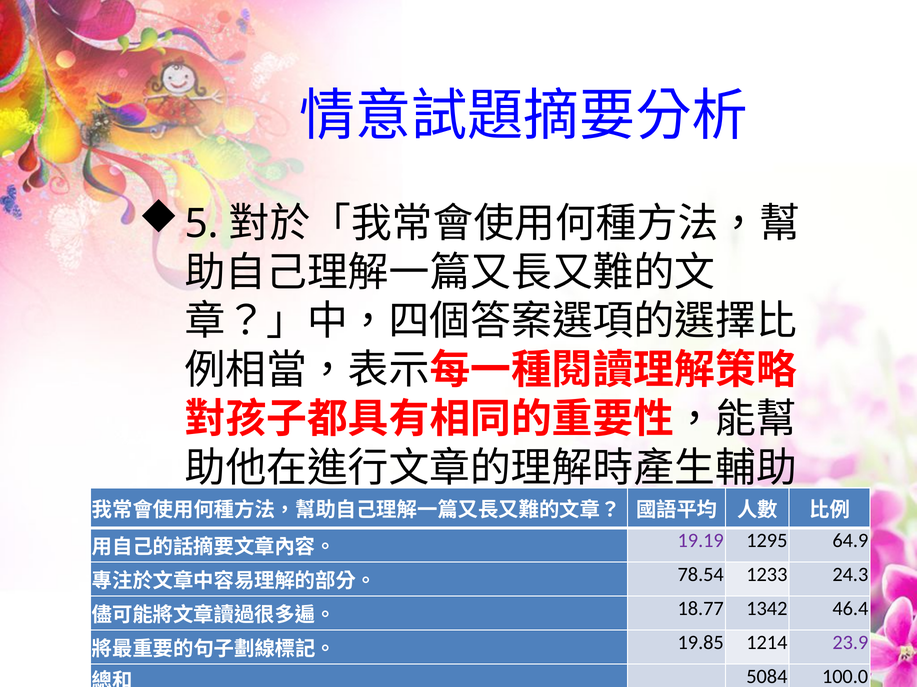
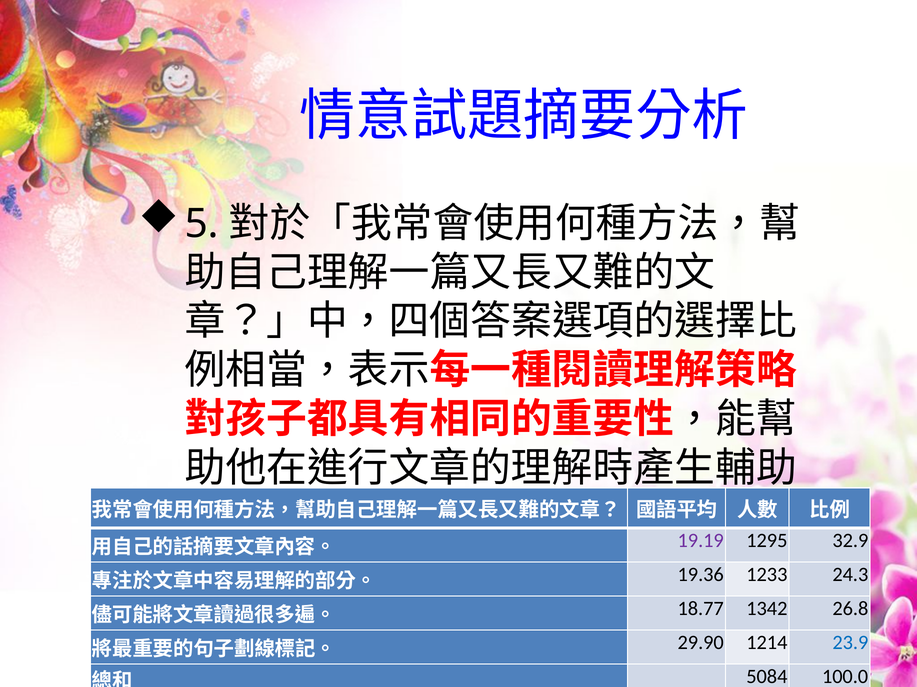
64.9: 64.9 -> 32.9
78.54: 78.54 -> 19.36
46.4: 46.4 -> 26.8
19.85: 19.85 -> 29.90
23.9 colour: purple -> blue
